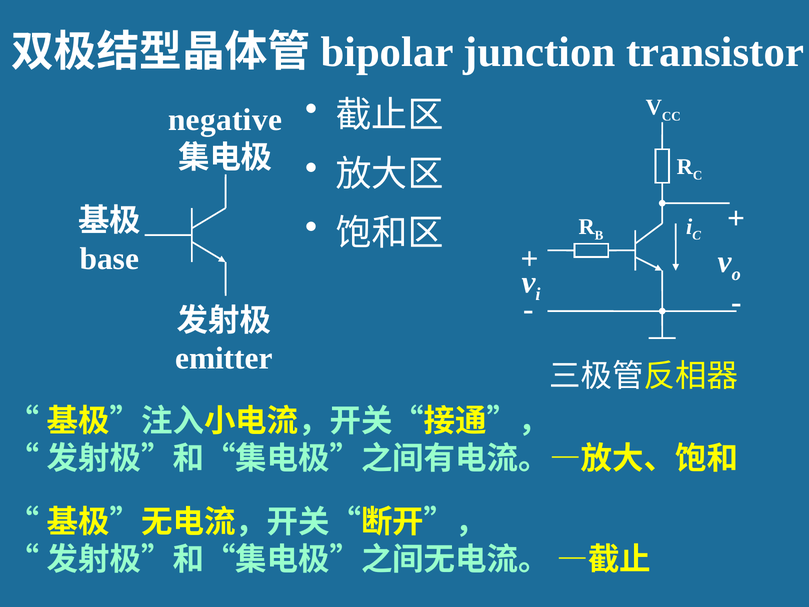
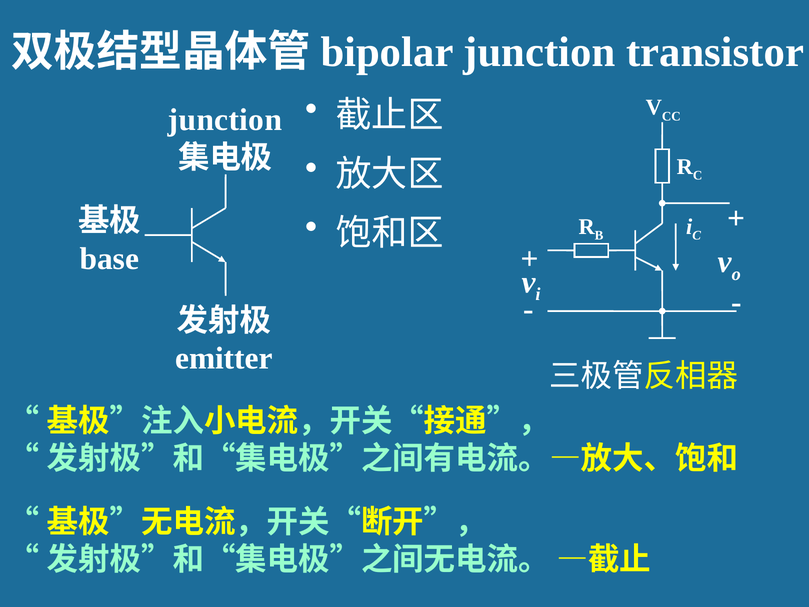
negative at (225, 120): negative -> junction
